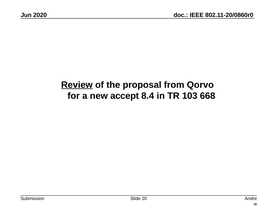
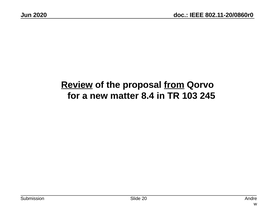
from underline: none -> present
accept: accept -> matter
668: 668 -> 245
